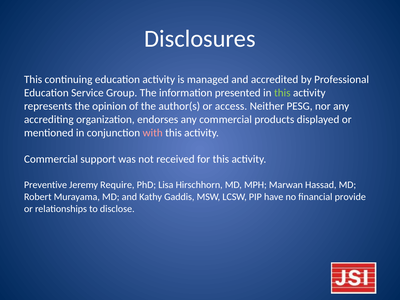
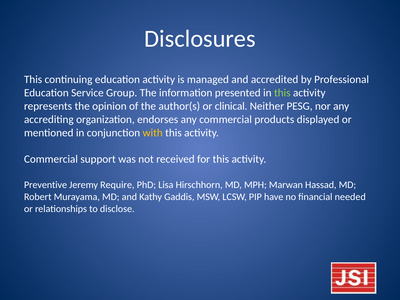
access: access -> clinical
with colour: pink -> yellow
provide: provide -> needed
